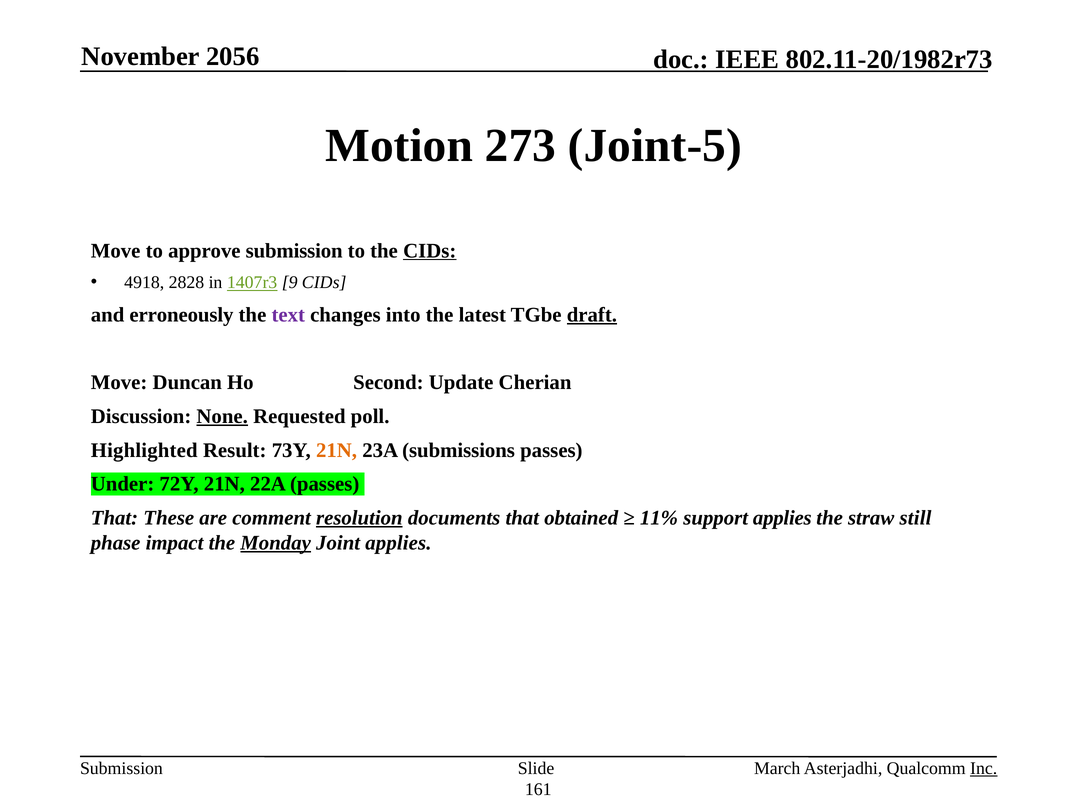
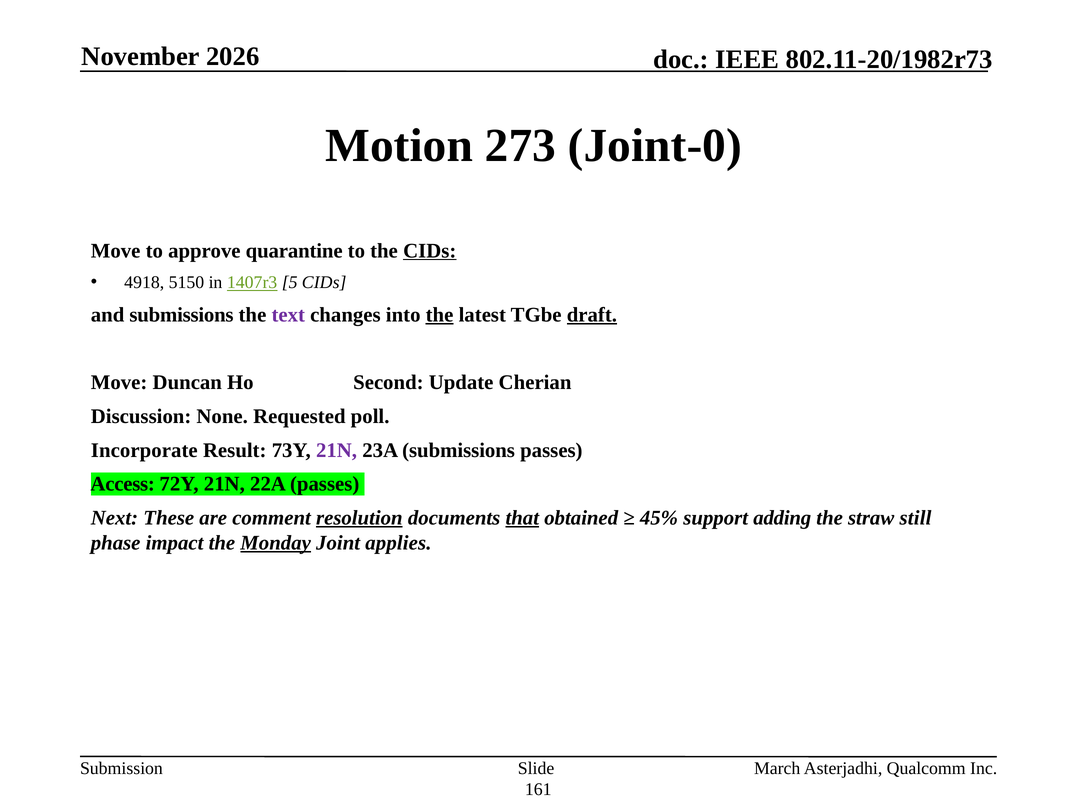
2056: 2056 -> 2026
Joint-5: Joint-5 -> Joint-0
approve submission: submission -> quarantine
2828: 2828 -> 5150
9: 9 -> 5
and erroneously: erroneously -> submissions
the at (440, 315) underline: none -> present
None underline: present -> none
Highlighted: Highlighted -> Incorporate
21N at (337, 450) colour: orange -> purple
Under: Under -> Access
That at (115, 518): That -> Next
that at (522, 518) underline: none -> present
11%: 11% -> 45%
support applies: applies -> adding
Inc underline: present -> none
